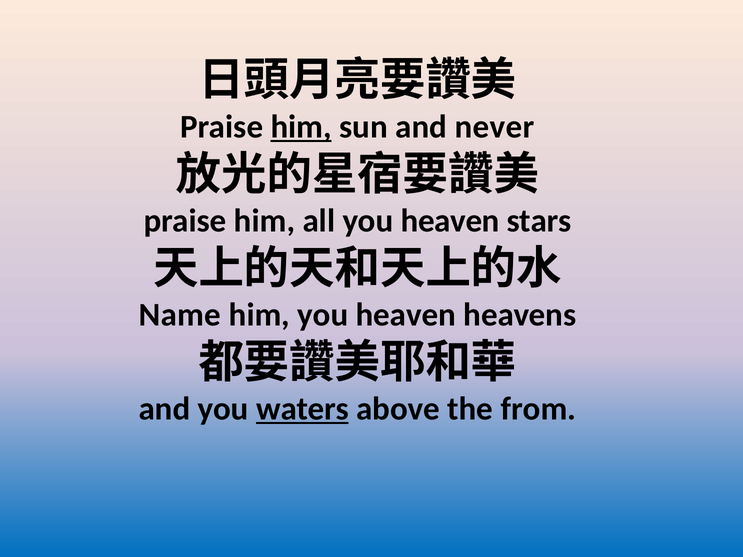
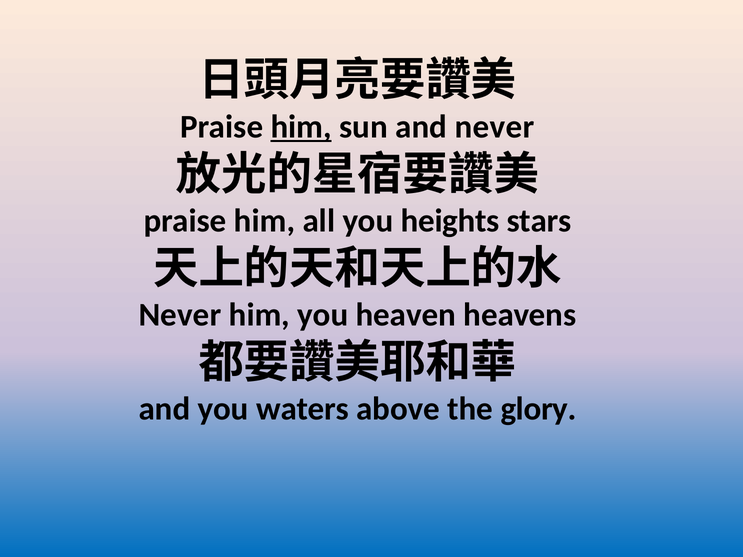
all you heaven: heaven -> heights
Name at (180, 315): Name -> Never
waters underline: present -> none
from: from -> glory
